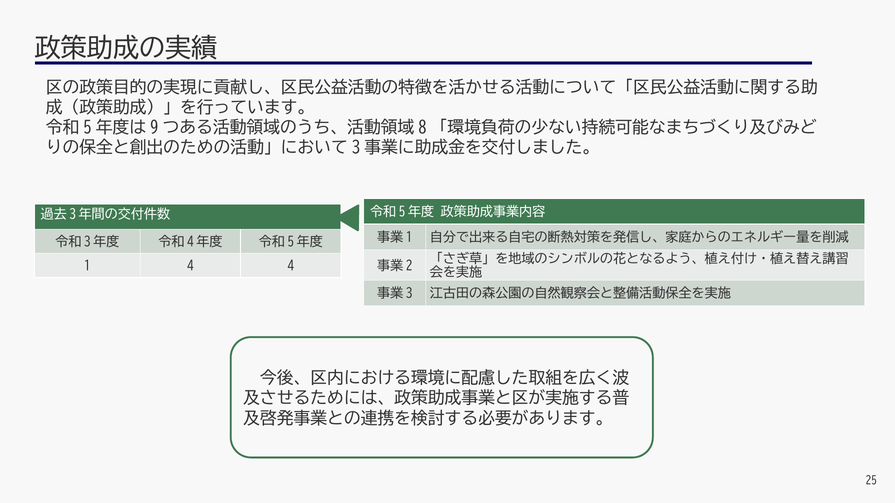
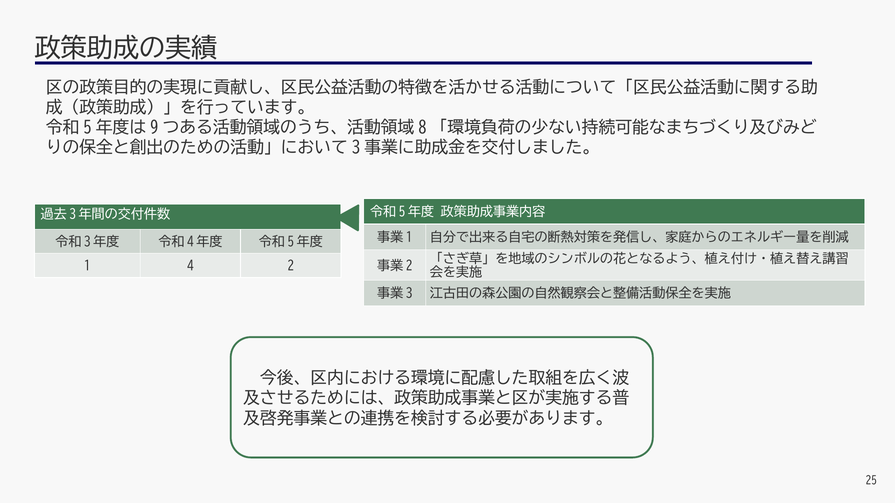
4 4: 4 -> 2
